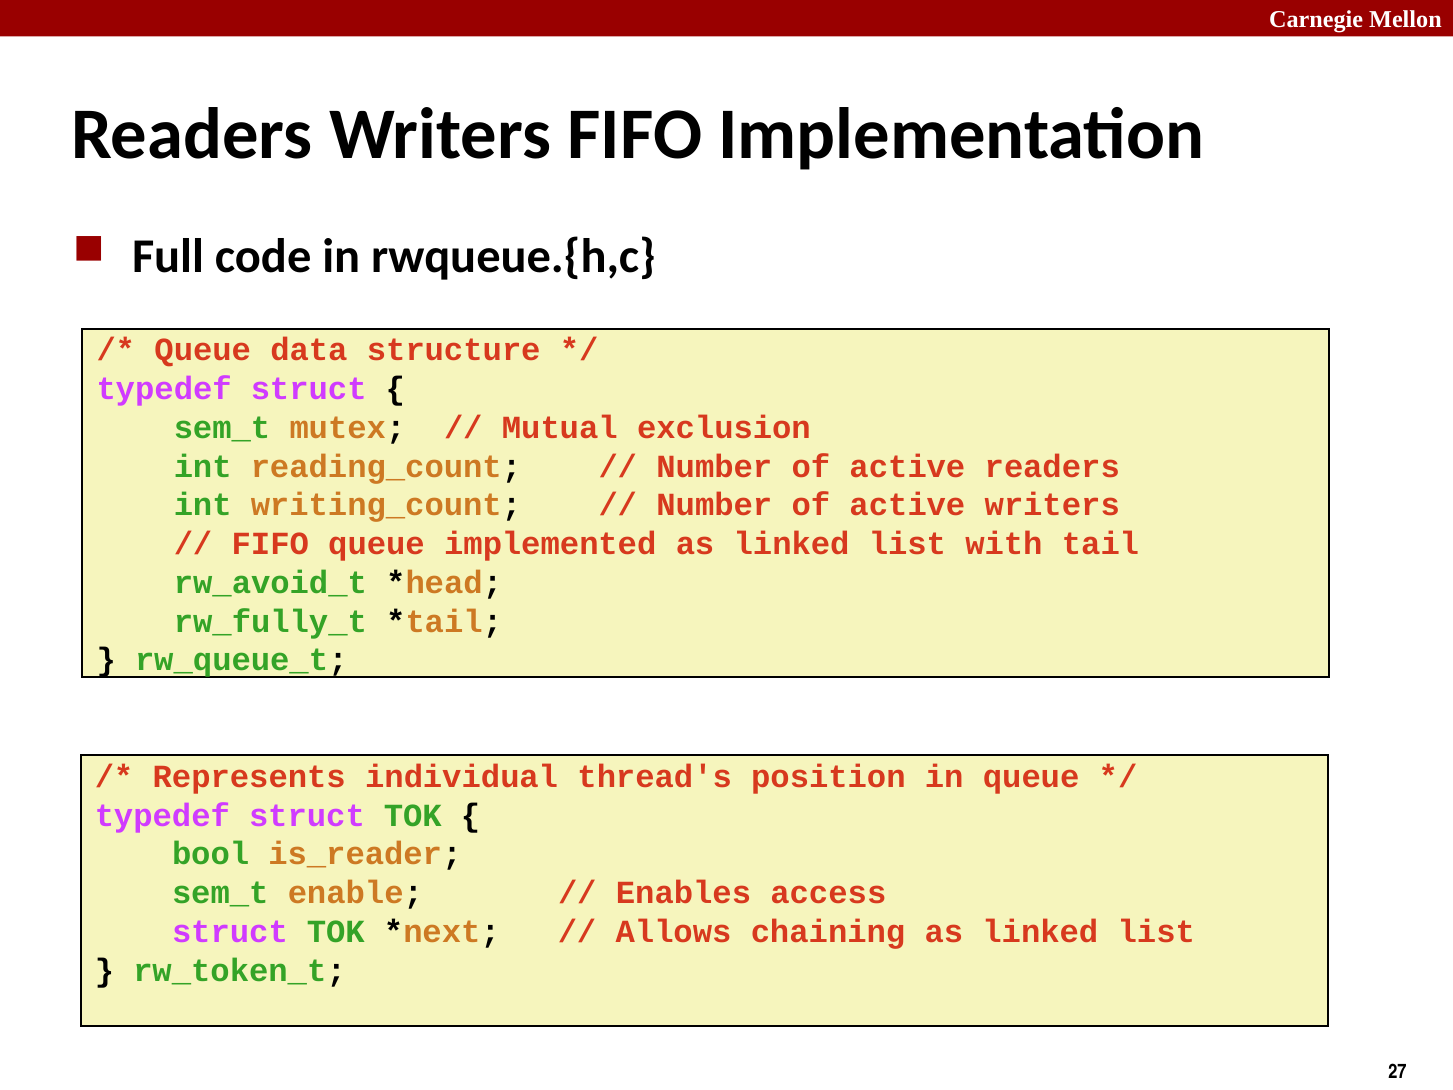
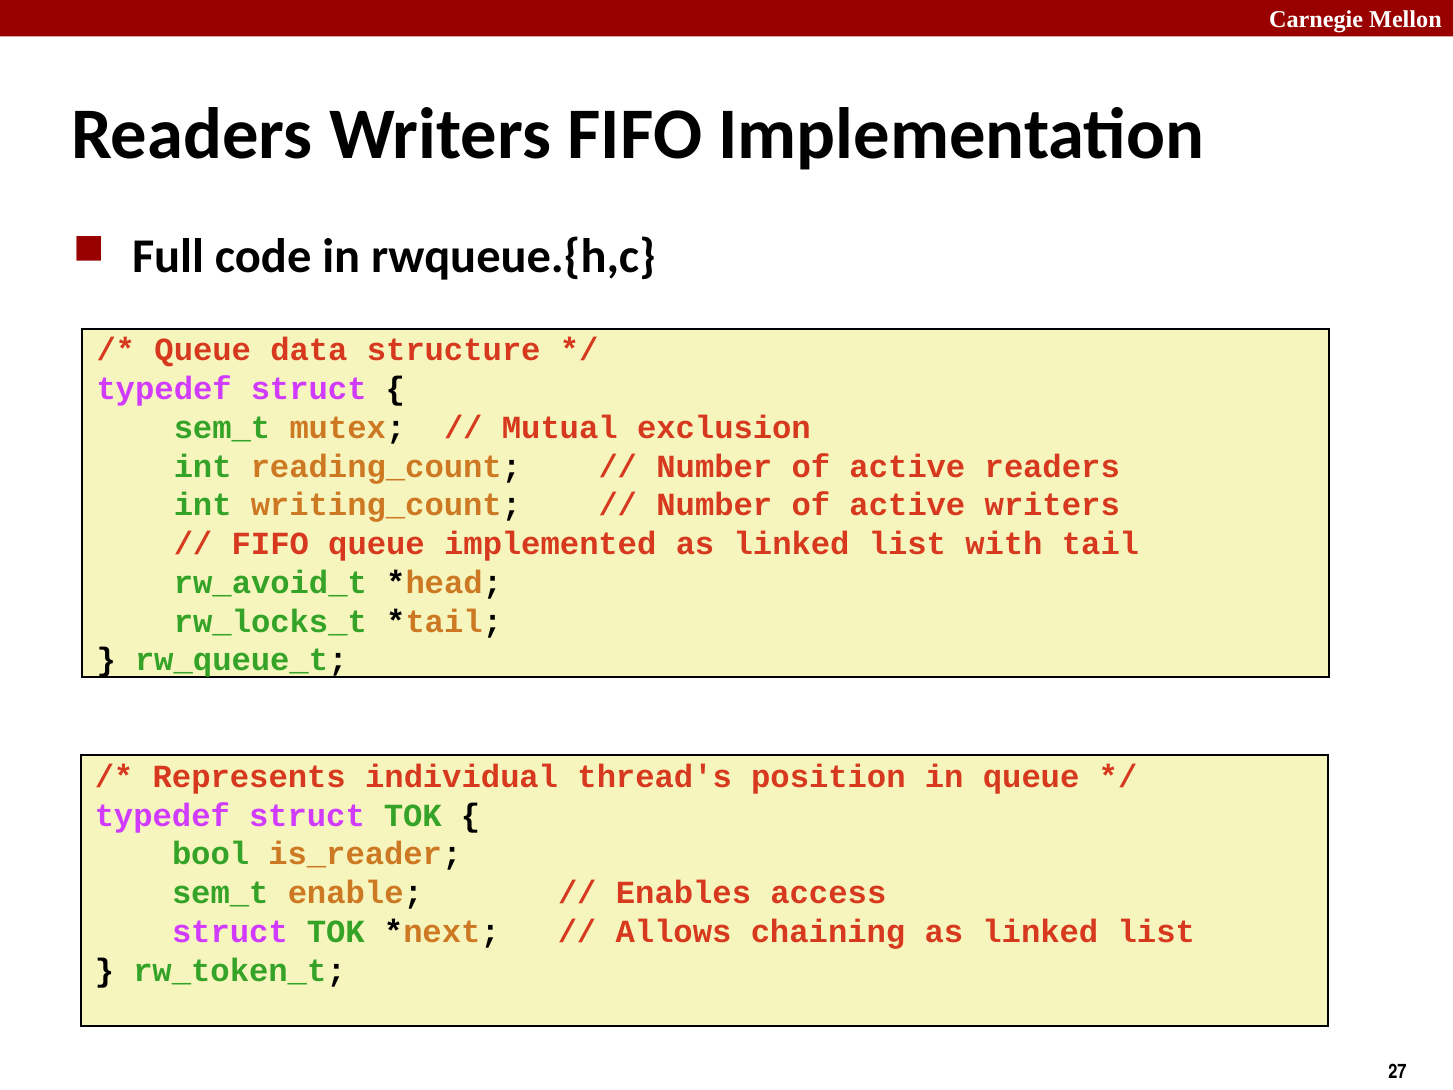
rw_fully_t: rw_fully_t -> rw_locks_t
